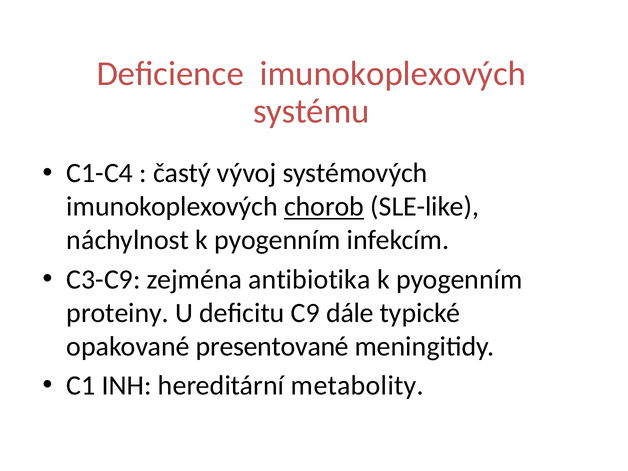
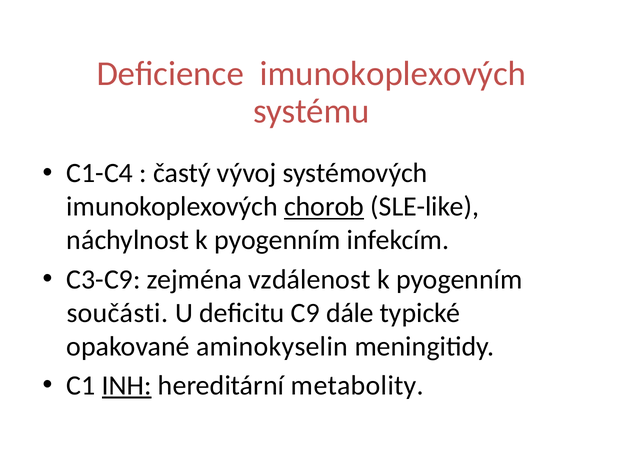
antibiotika: antibiotika -> vzdálenost
proteiny: proteiny -> součásti
presentované: presentované -> aminokyselin
INH underline: none -> present
